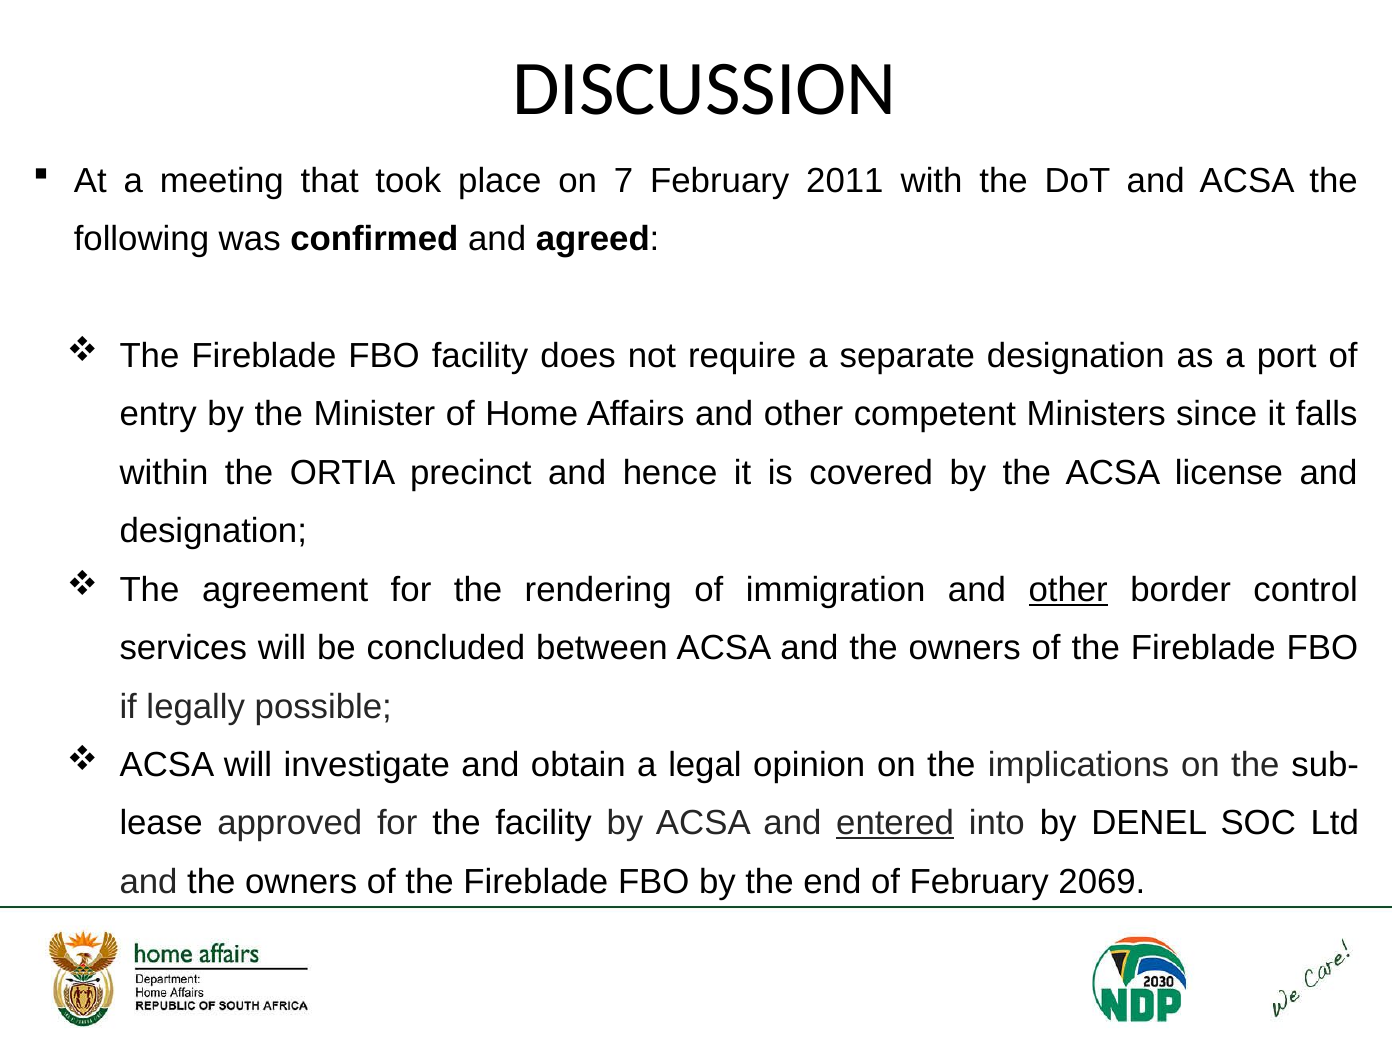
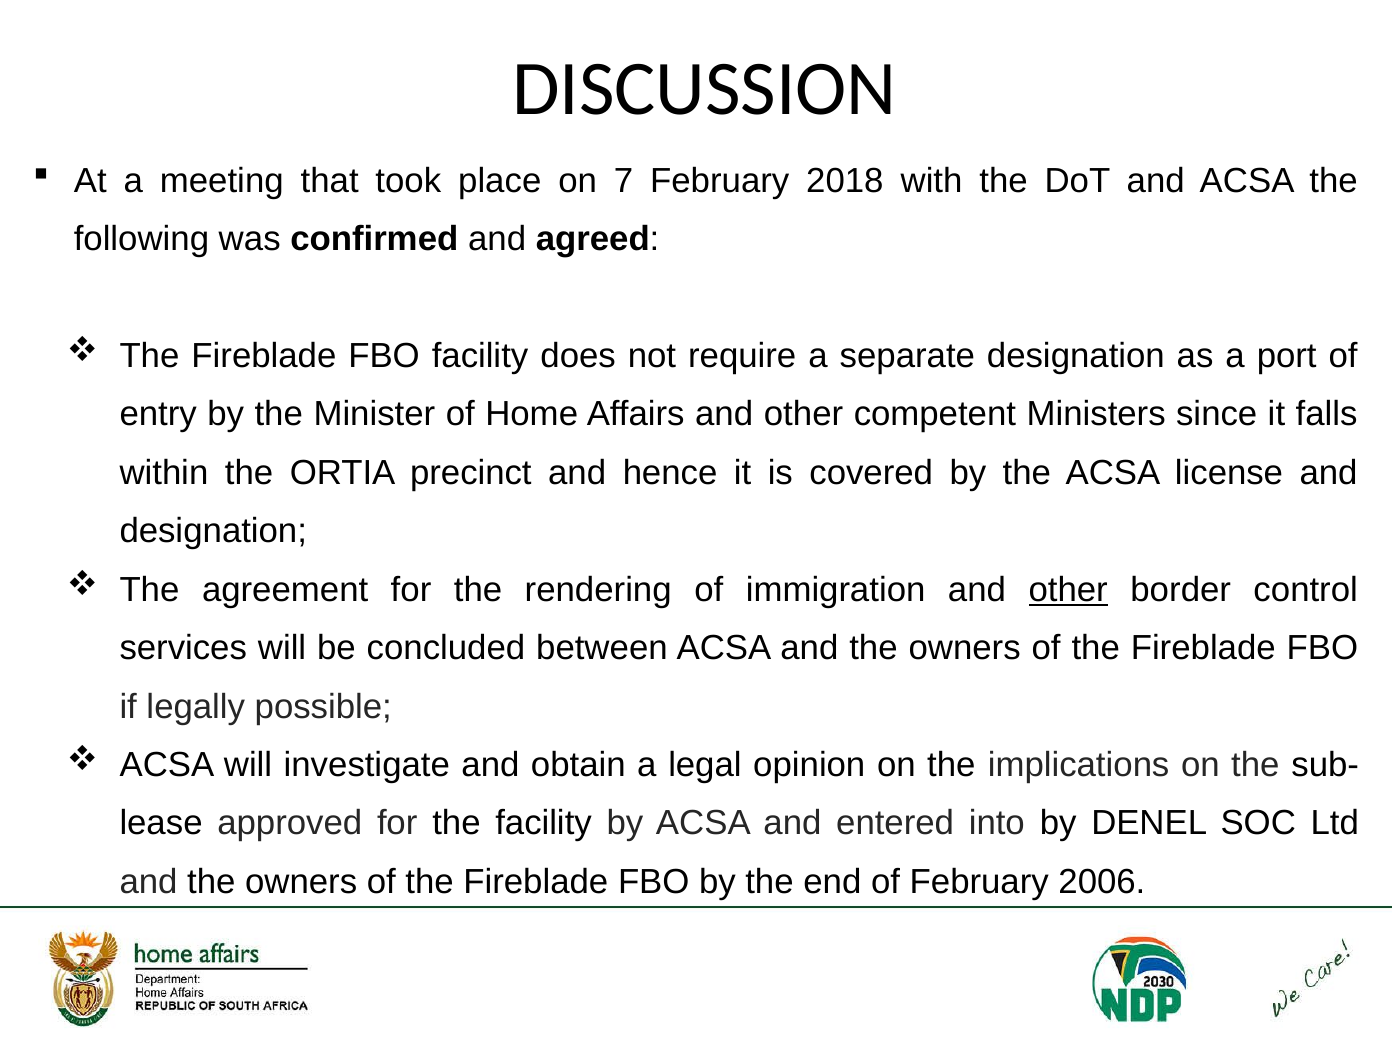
2011: 2011 -> 2018
entered underline: present -> none
2069: 2069 -> 2006
